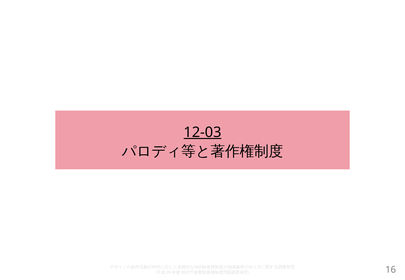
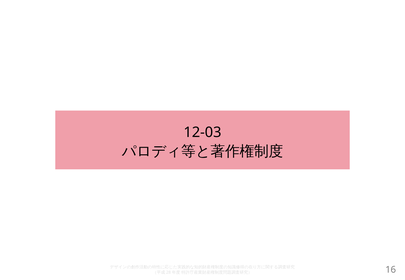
12-03 underline: present -> none
